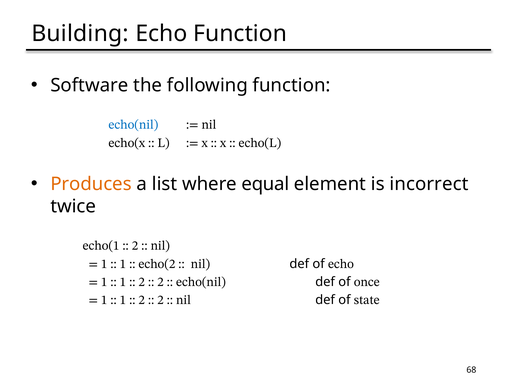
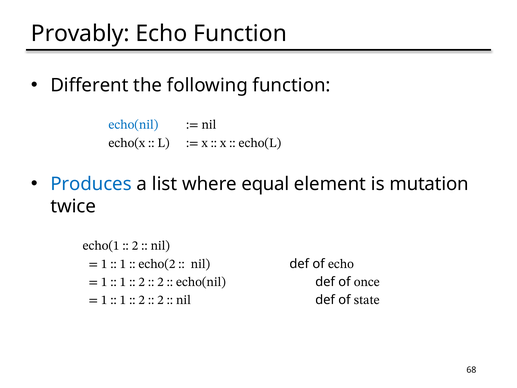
Building: Building -> Provably
Software: Software -> Different
Produces colour: orange -> blue
incorrect: incorrect -> mutation
